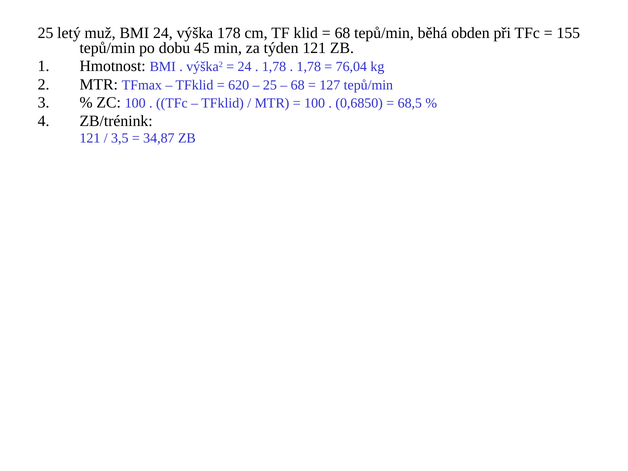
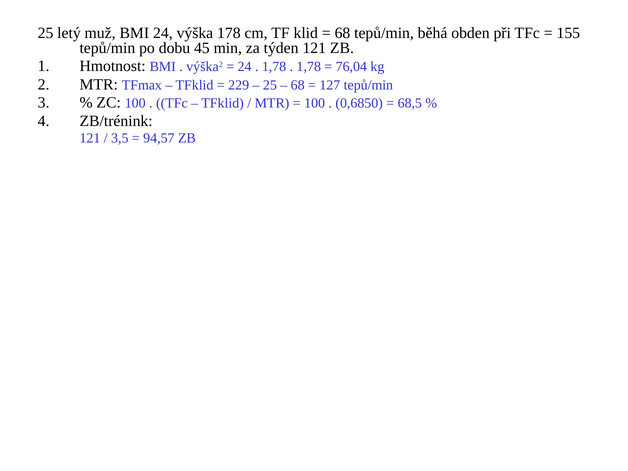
620: 620 -> 229
34,87: 34,87 -> 94,57
